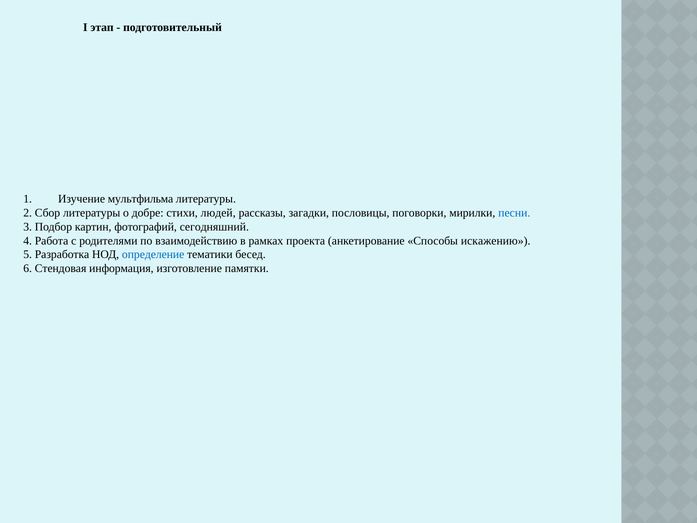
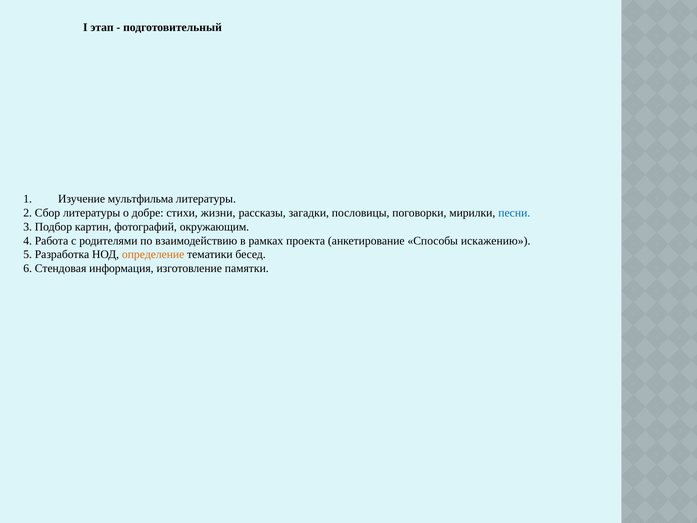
людей: людей -> жизни
сегодняшний: сегодняшний -> окружающим
определение colour: blue -> orange
